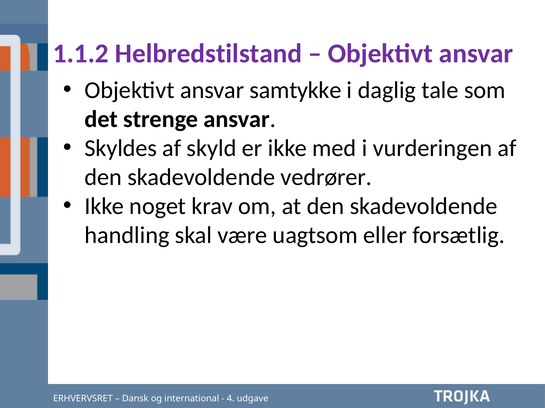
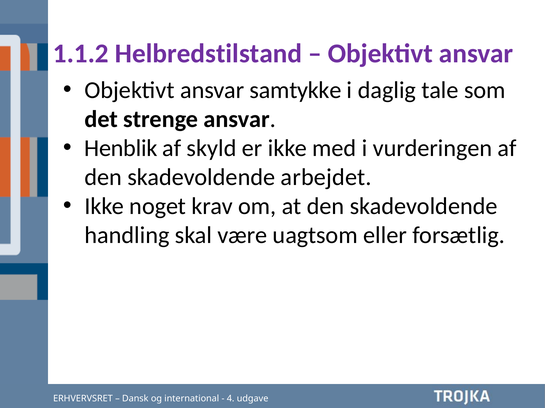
Skyldes: Skyldes -> Henblik
vedrører: vedrører -> arbejdet
